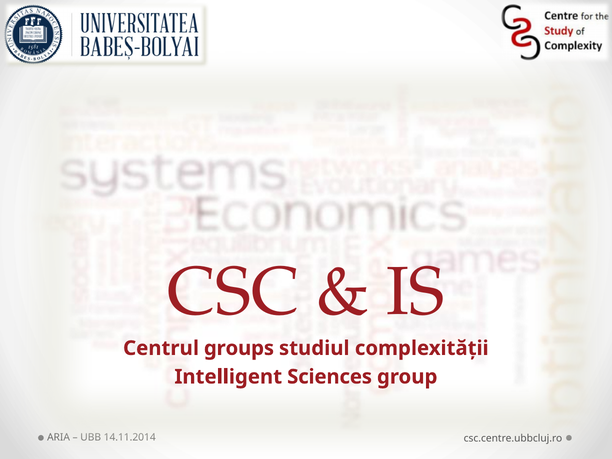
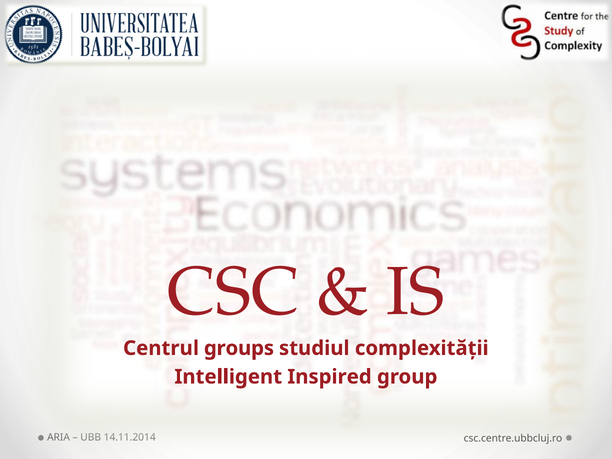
Sciences: Sciences -> Inspired
